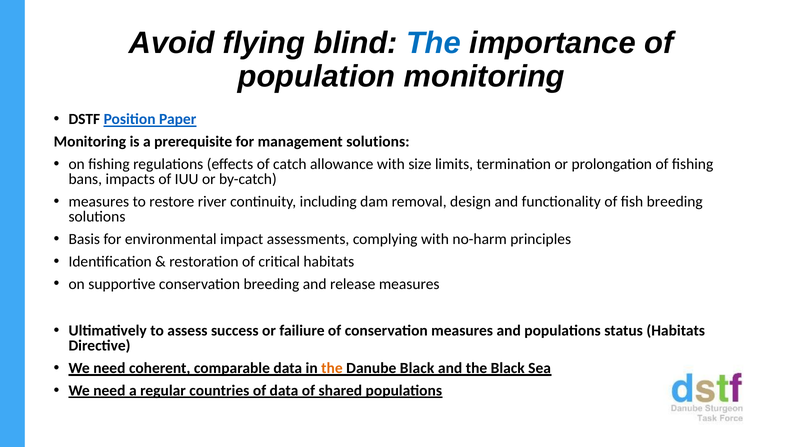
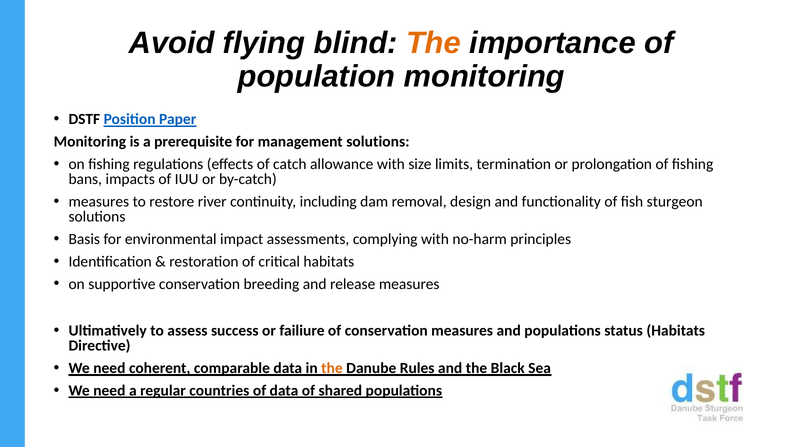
The at (434, 43) colour: blue -> orange
fish breeding: breeding -> sturgeon
Danube Black: Black -> Rules
